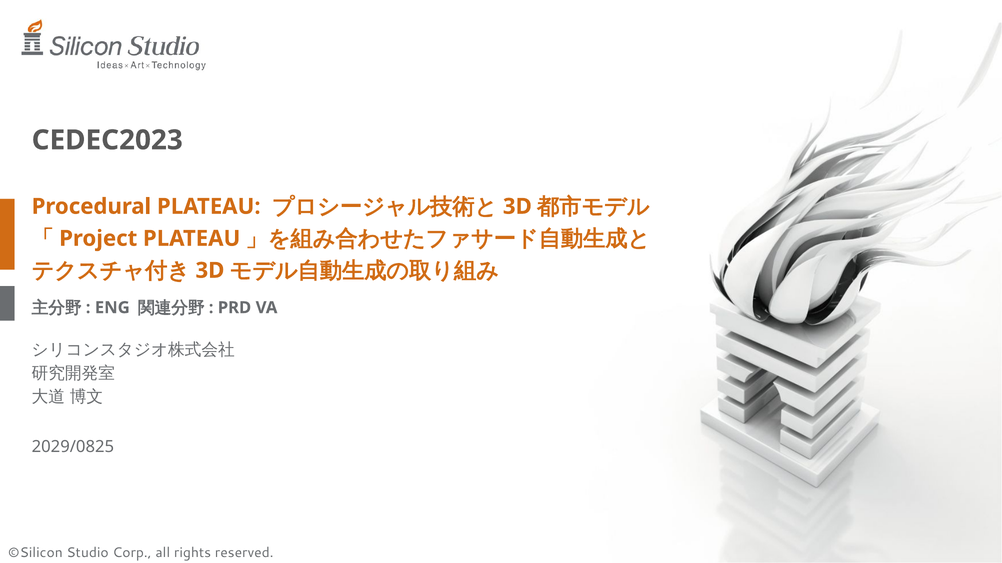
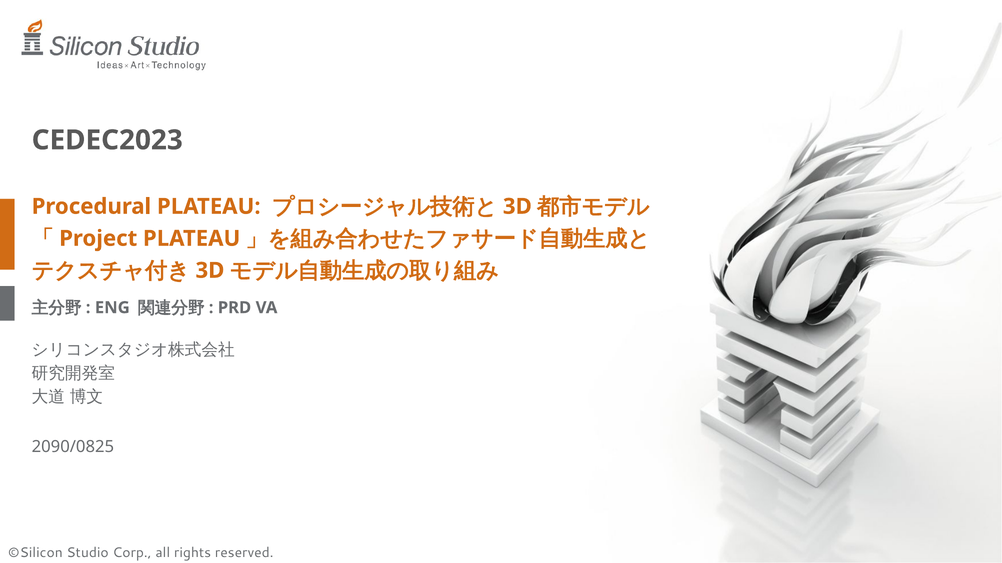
2029/0825: 2029/0825 -> 2090/0825
